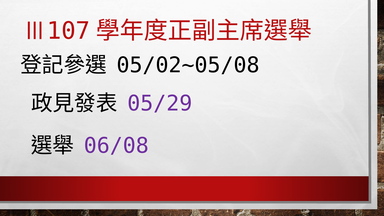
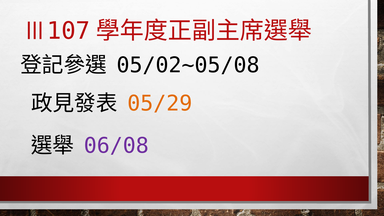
05/29 colour: purple -> orange
